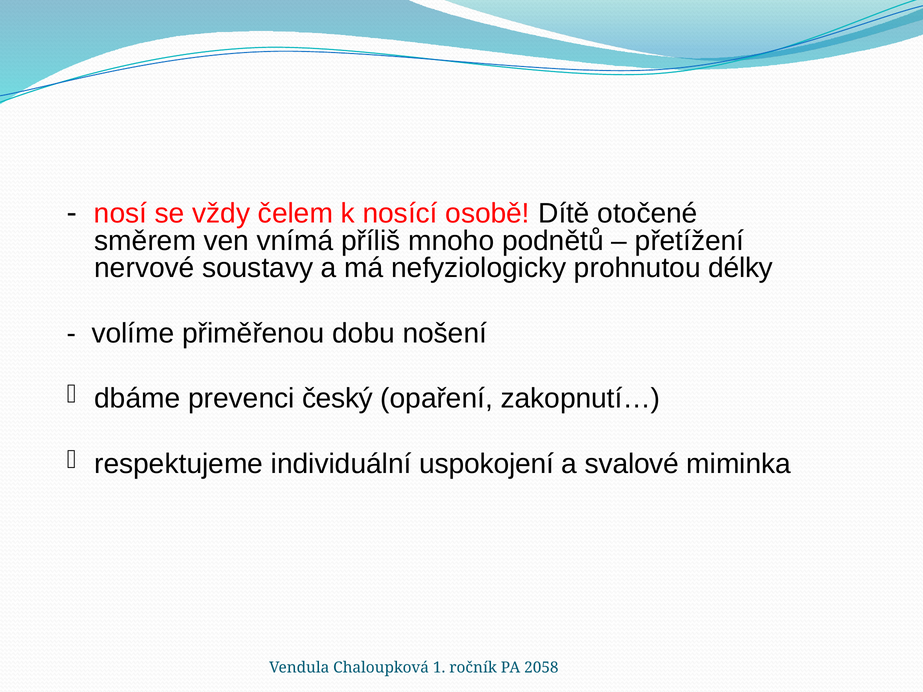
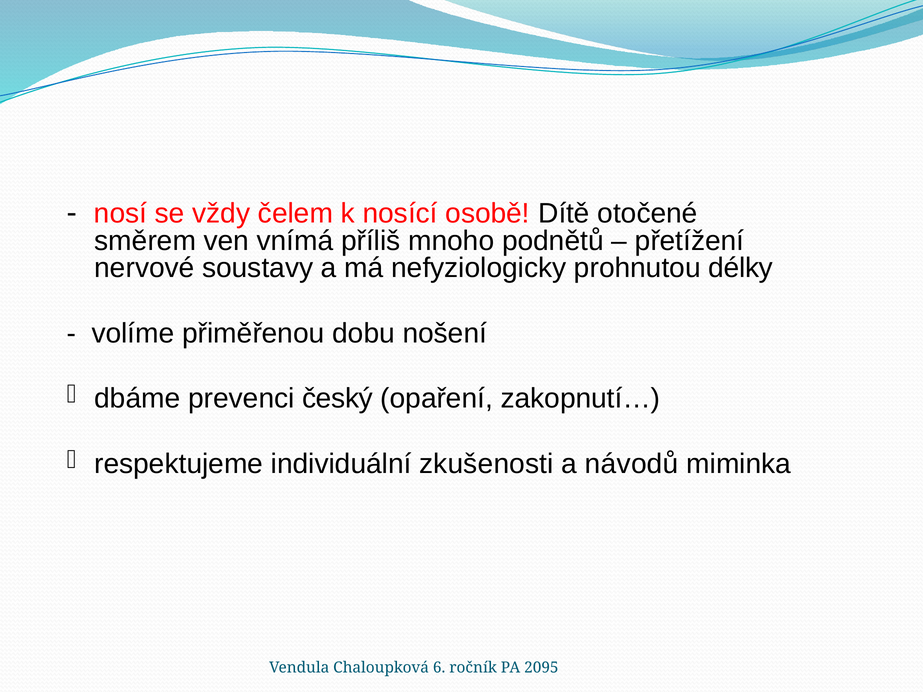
uspokojení: uspokojení -> zkušenosti
svalové: svalové -> návodů
1: 1 -> 6
2058: 2058 -> 2095
